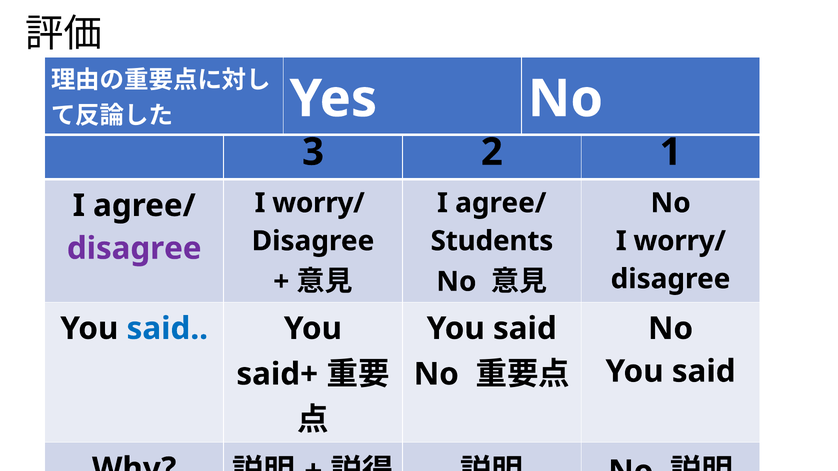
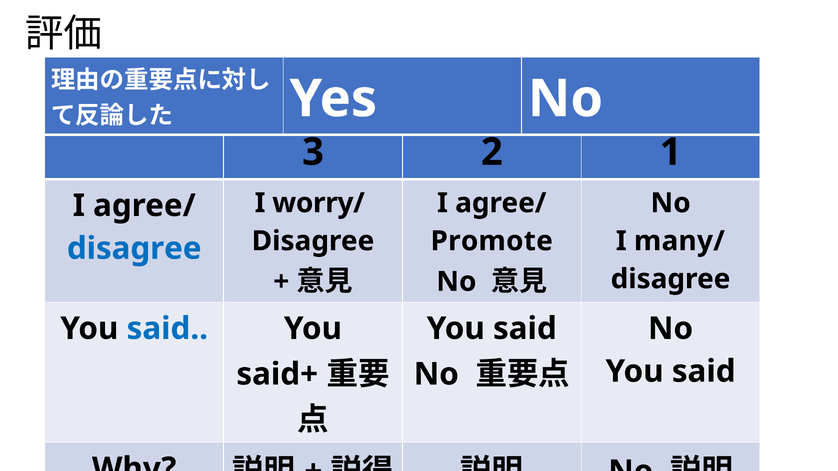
Students: Students -> Promote
worry/ at (680, 241): worry/ -> many/
disagree at (134, 249) colour: purple -> blue
